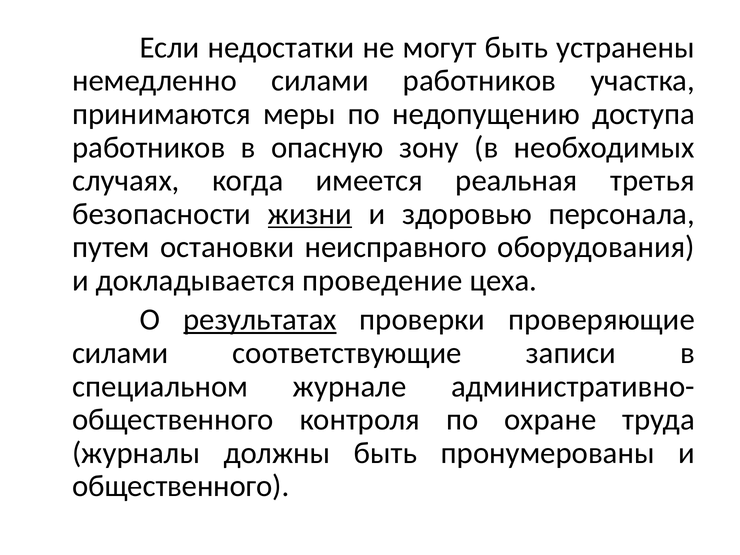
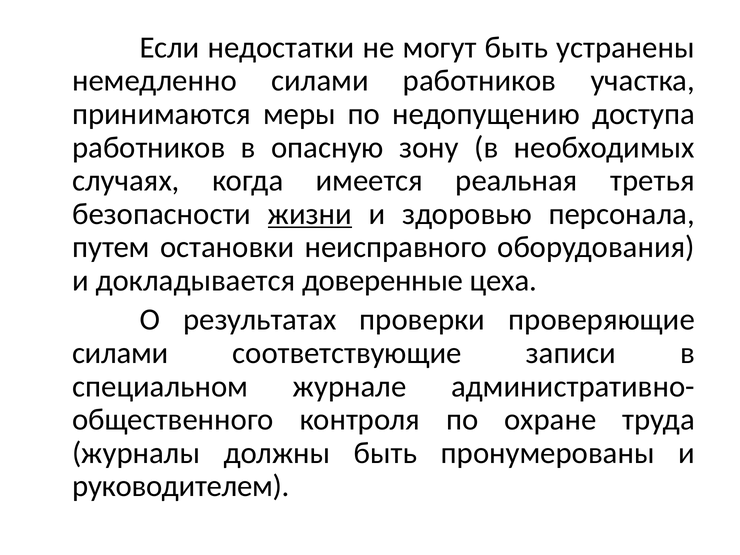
проведение: проведение -> доверенные
результатах underline: present -> none
общественного at (181, 486): общественного -> руководителем
